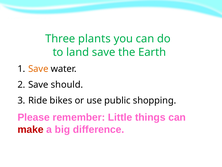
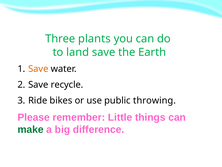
should: should -> recycle
shopping: shopping -> throwing
make colour: red -> green
